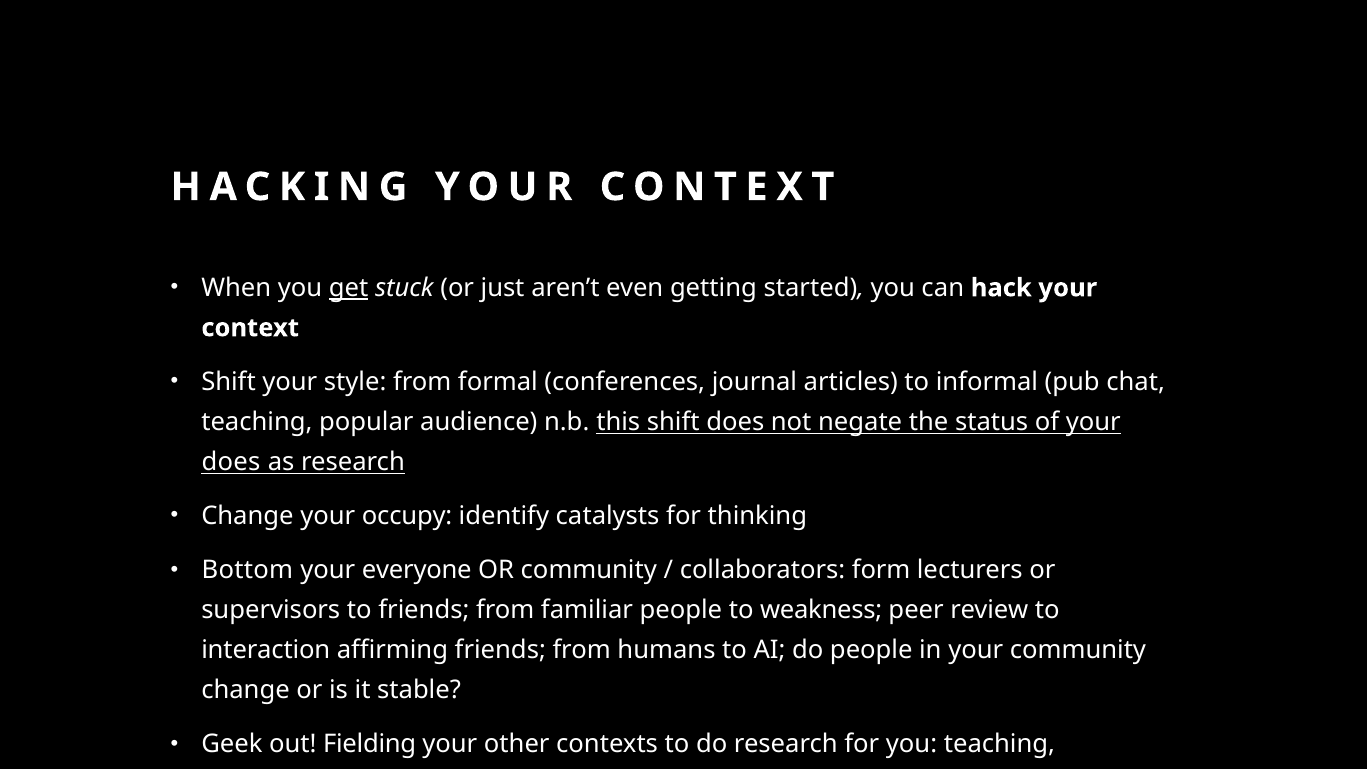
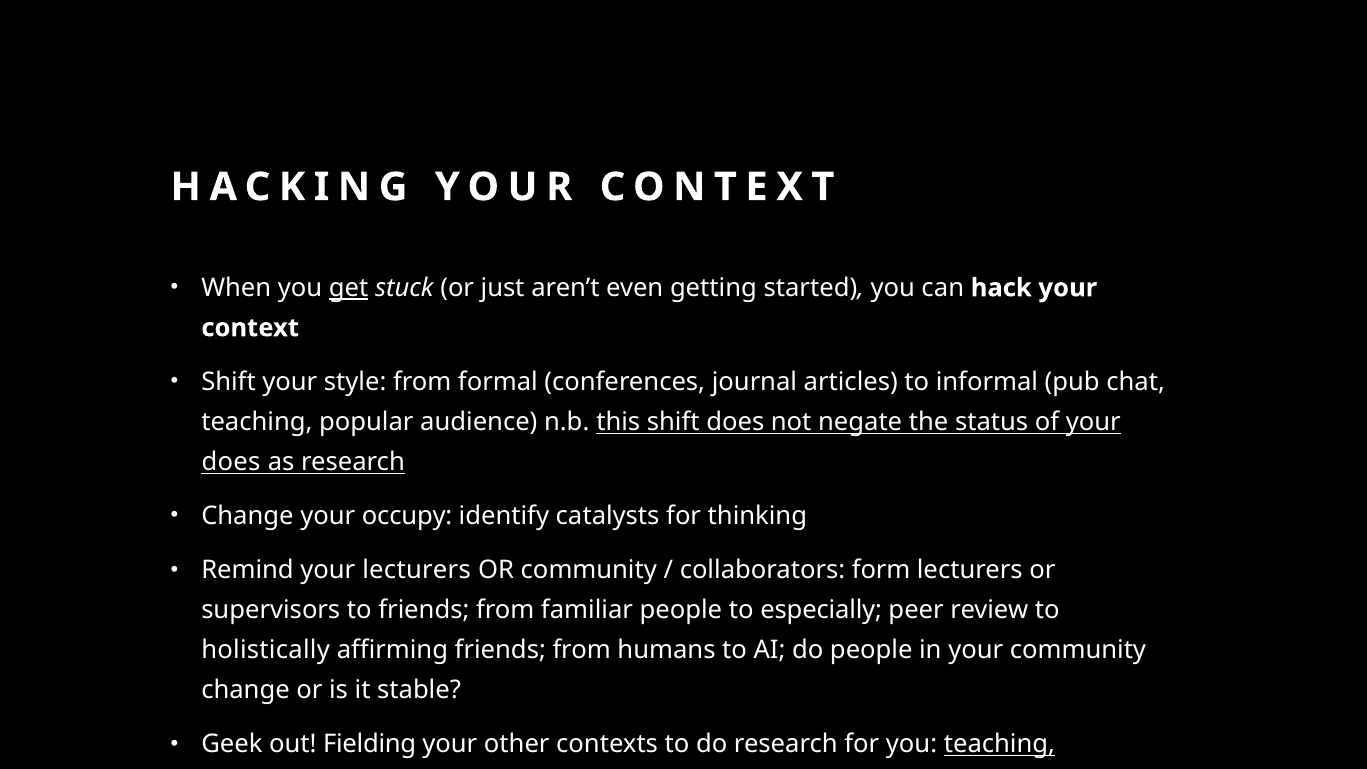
Bottom: Bottom -> Remind
your everyone: everyone -> lecturers
weakness: weakness -> especially
interaction: interaction -> holistically
teaching at (999, 744) underline: none -> present
